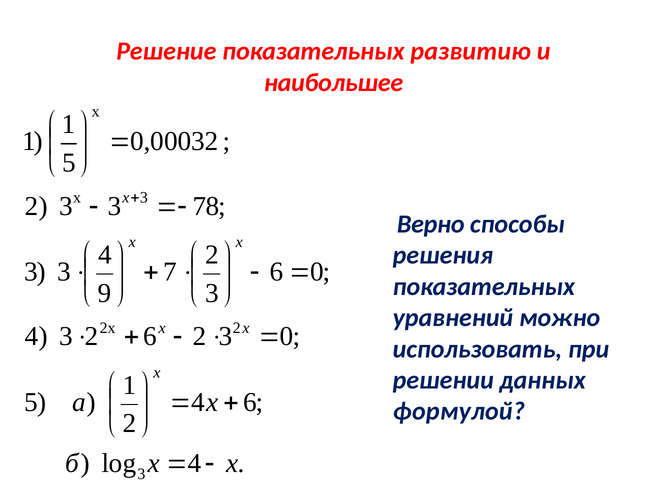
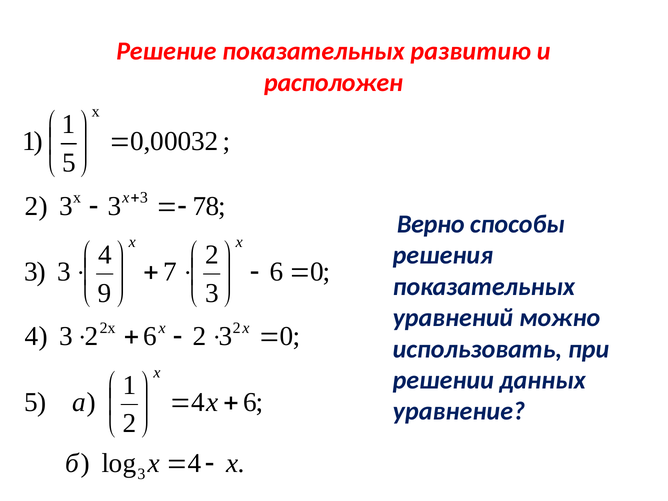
наибольшее: наибольшее -> расположен
формулой: формулой -> уравнение
